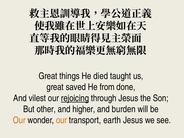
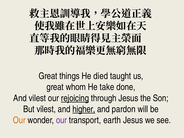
saved: saved -> whom
from: from -> take
But other: other -> vilest
higher underline: none -> present
burden: burden -> pardon
our at (61, 120) colour: orange -> purple
